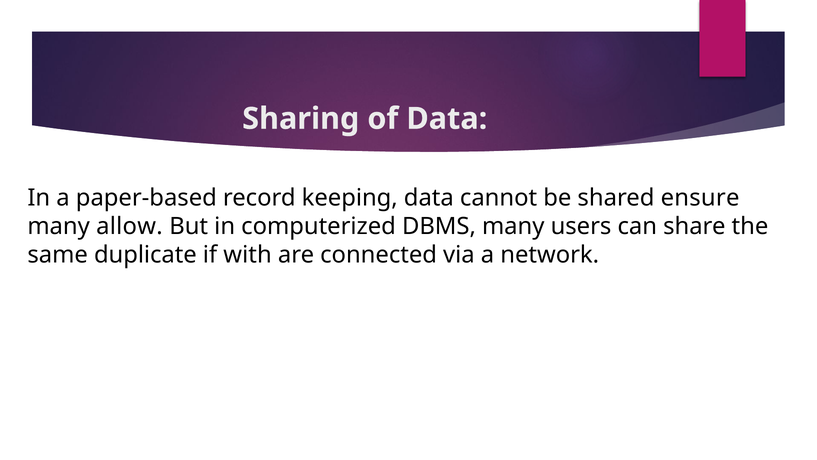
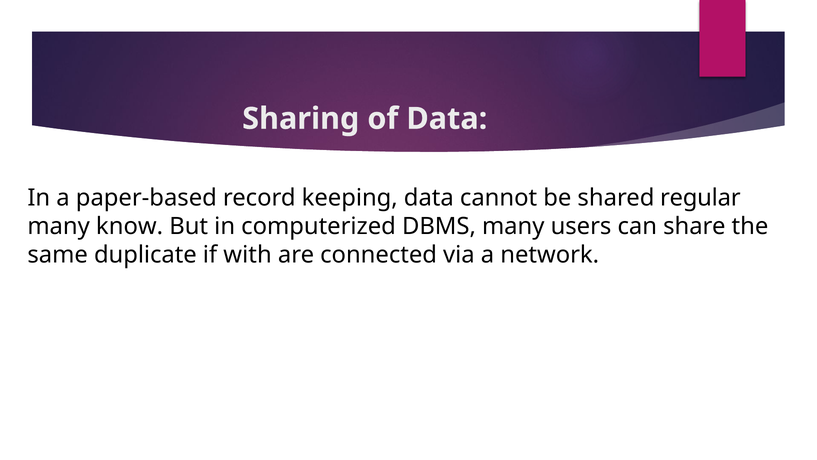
ensure: ensure -> regular
allow: allow -> know
